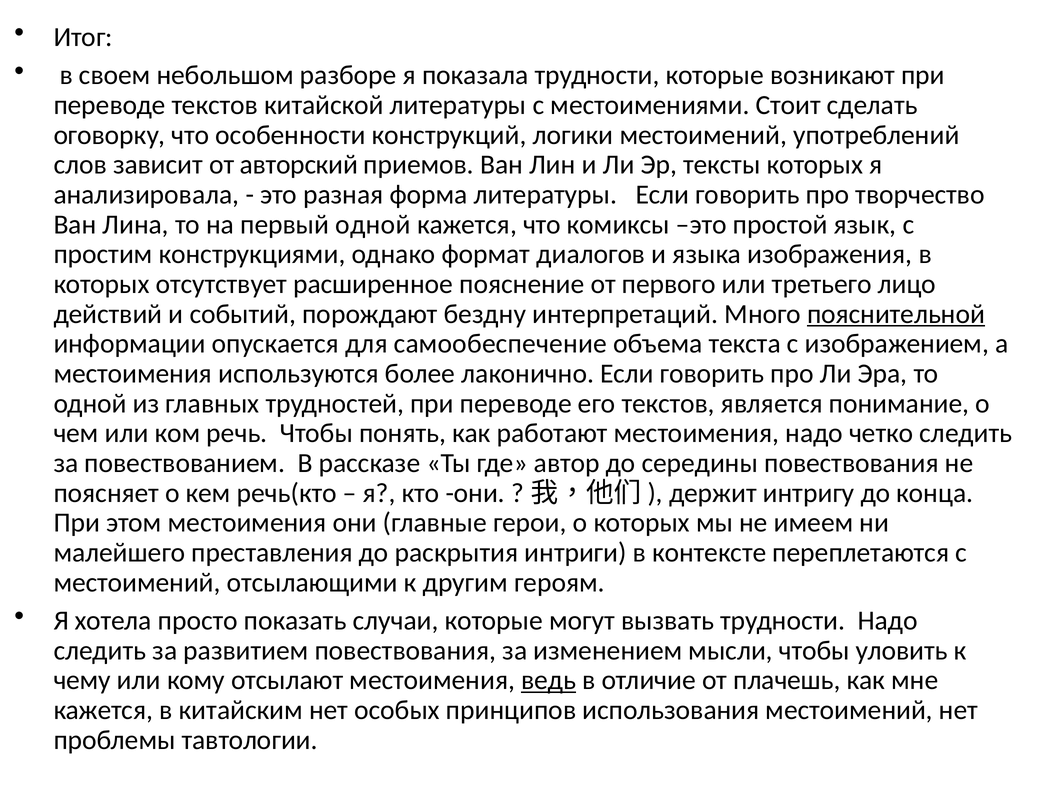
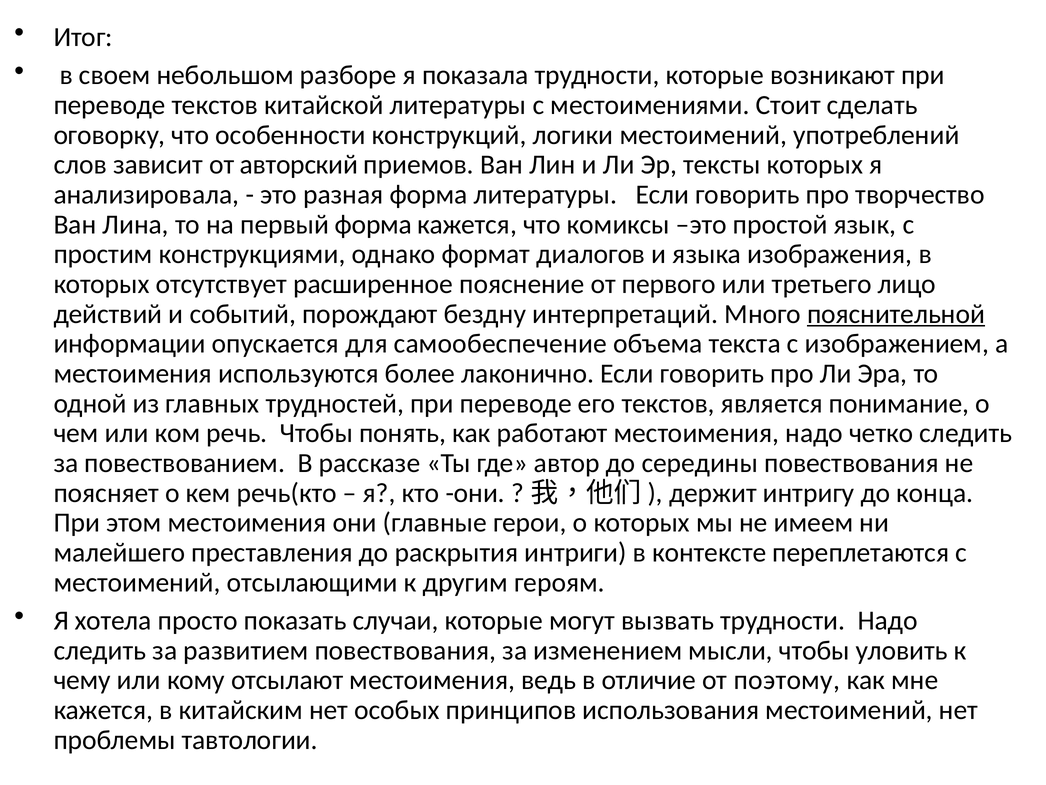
первый одной: одной -> форма
ведь underline: present -> none
плачешь: плачешь -> поэтому
